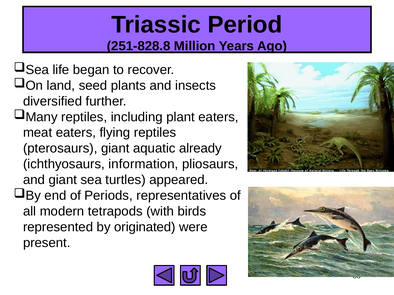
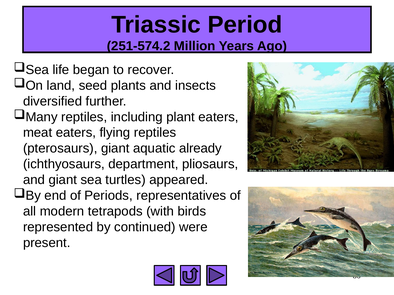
251-828.8: 251-828.8 -> 251-574.2
information: information -> department
originated: originated -> continued
